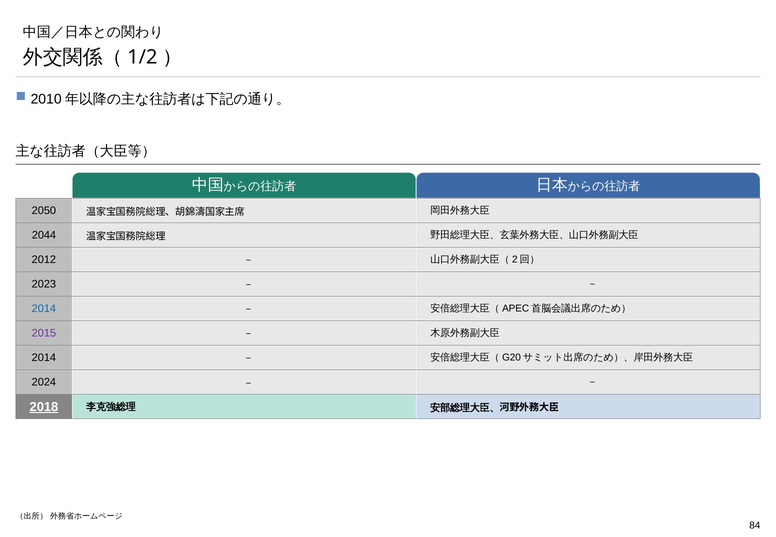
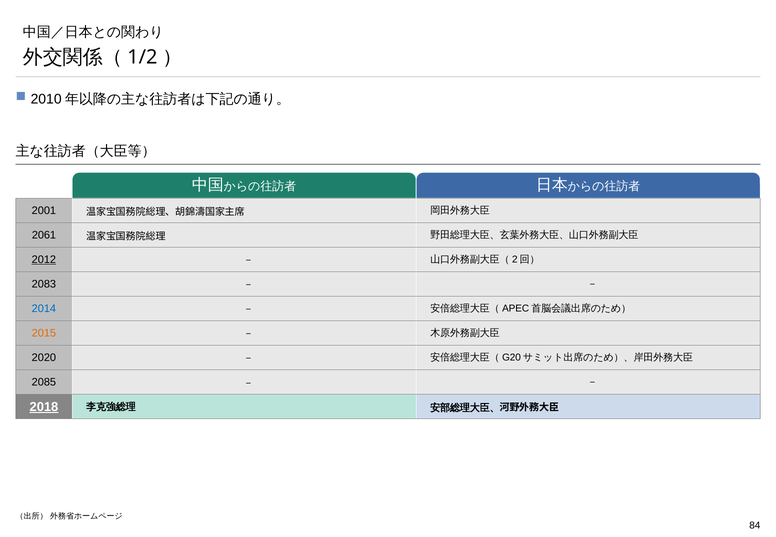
2050: 2050 -> 2001
2044: 2044 -> 2061
2012 underline: none -> present
2023: 2023 -> 2083
2015 colour: purple -> orange
2014 at (44, 358): 2014 -> 2020
2024: 2024 -> 2085
